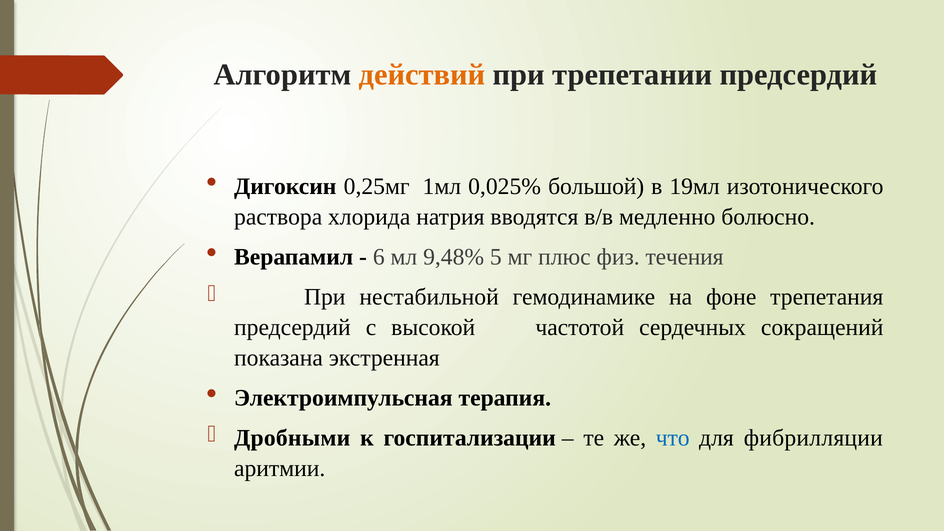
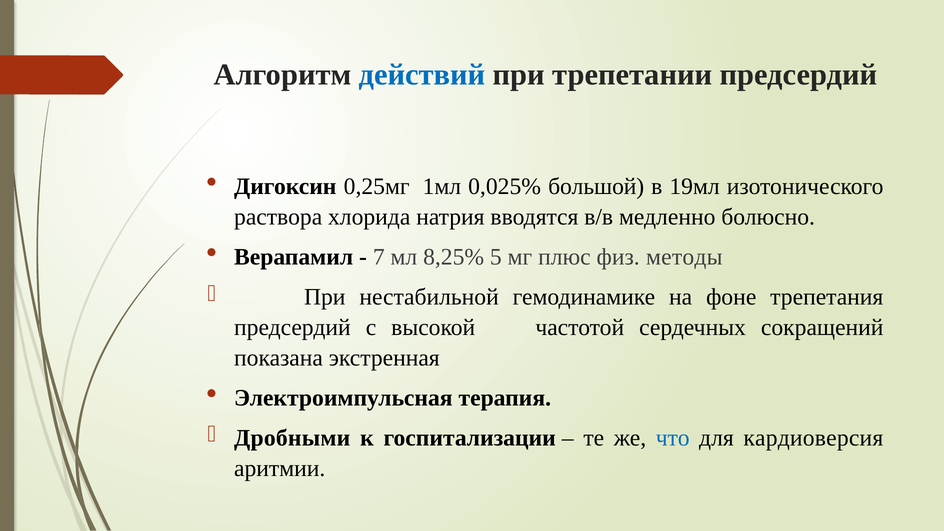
действий colour: orange -> blue
6: 6 -> 7
9,48%: 9,48% -> 8,25%
течения: течения -> методы
фибрилляции: фибрилляции -> кардиоверсия
